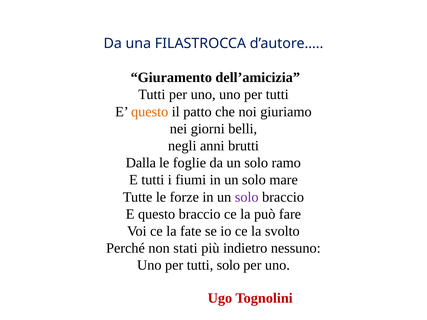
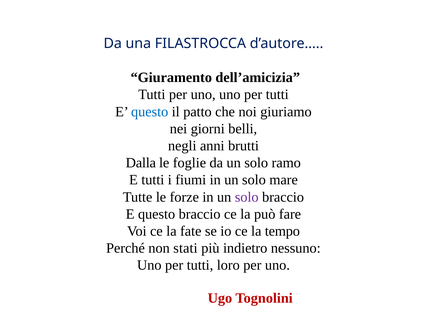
questo at (150, 112) colour: orange -> blue
svolto: svolto -> tempo
tutti solo: solo -> loro
